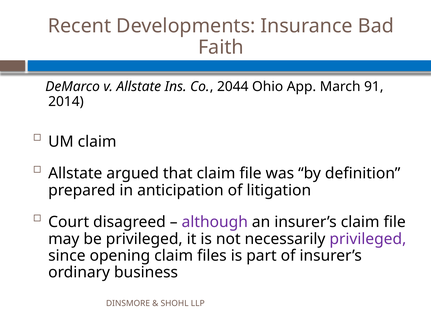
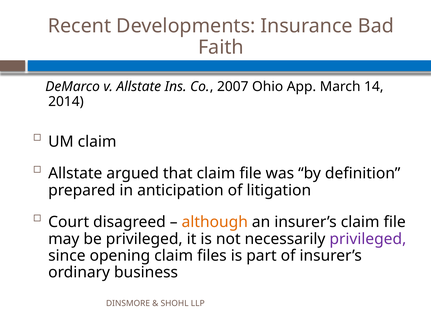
2044: 2044 -> 2007
91: 91 -> 14
although colour: purple -> orange
